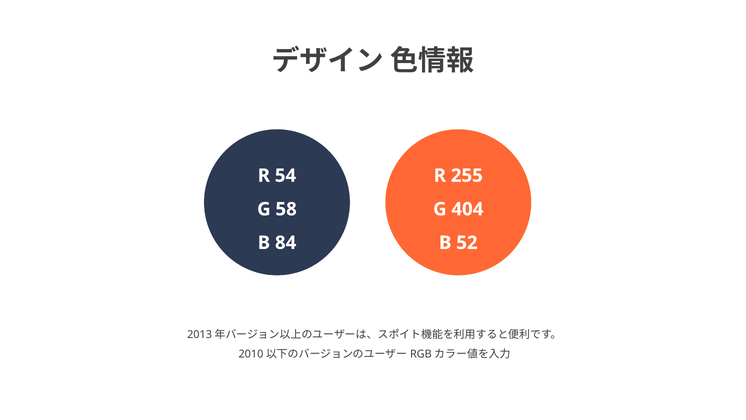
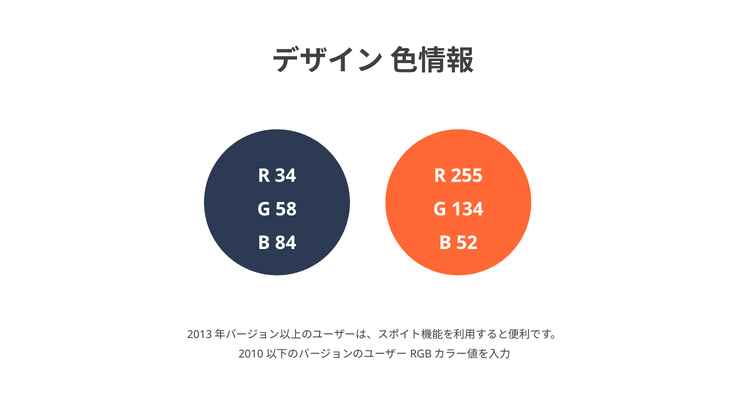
54: 54 -> 34
404: 404 -> 134
